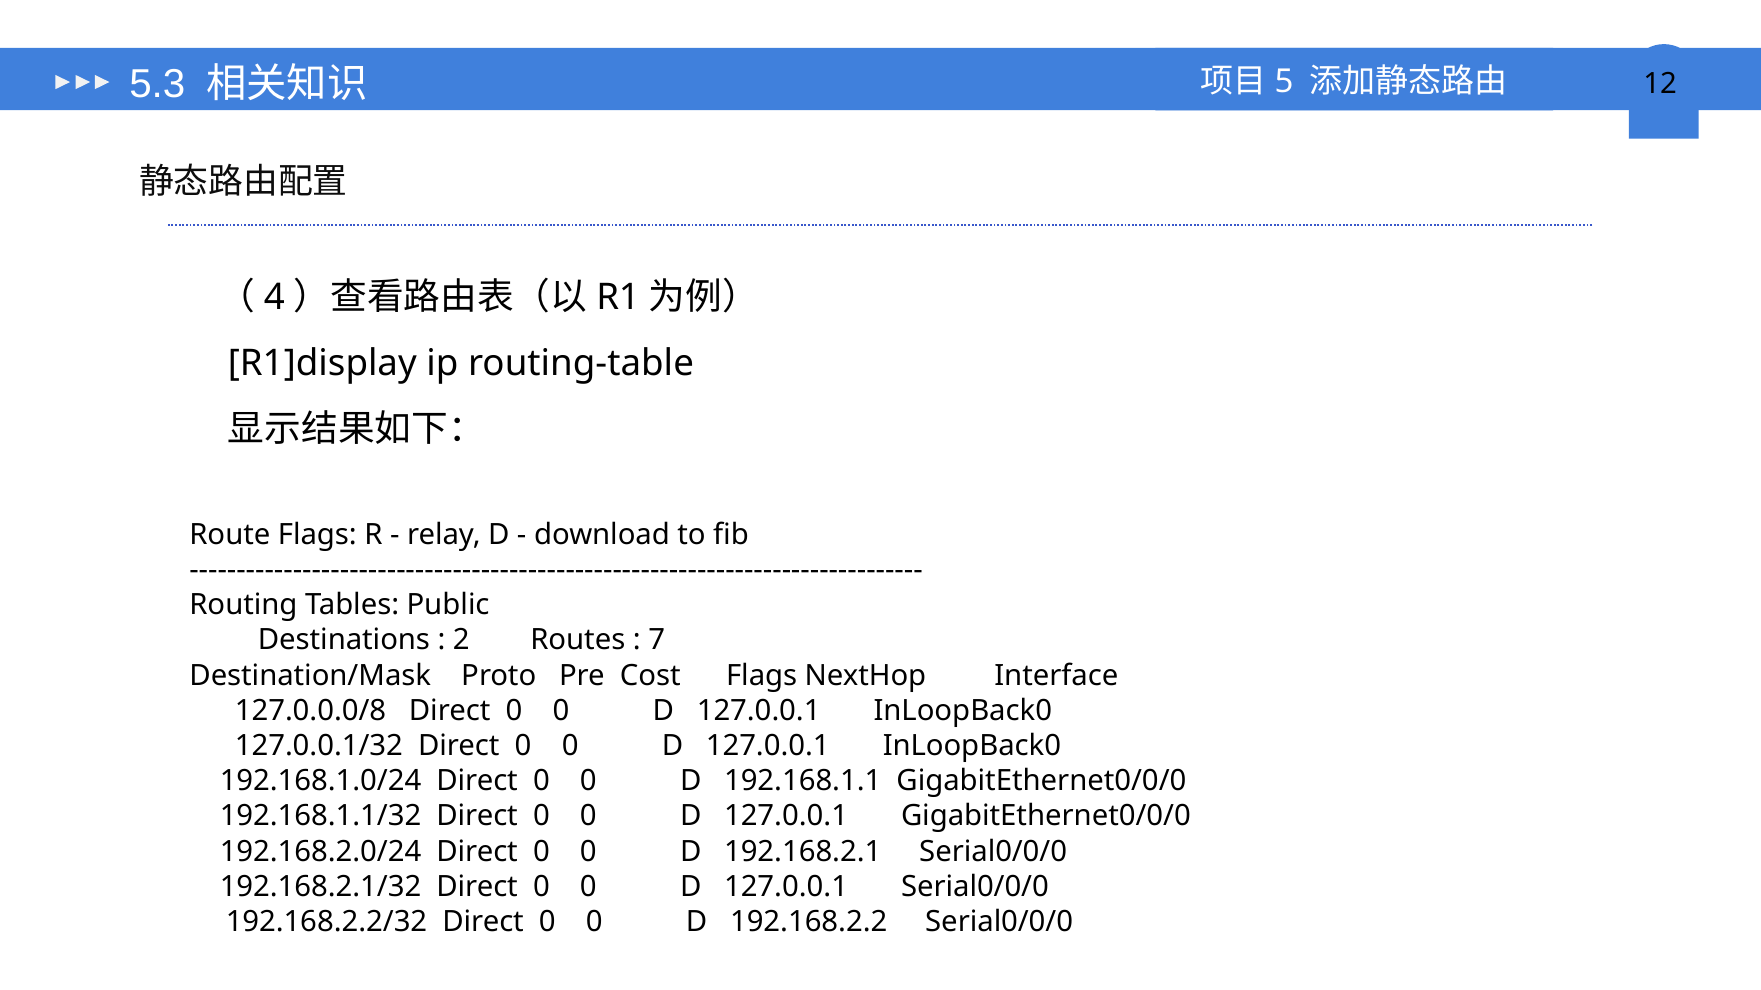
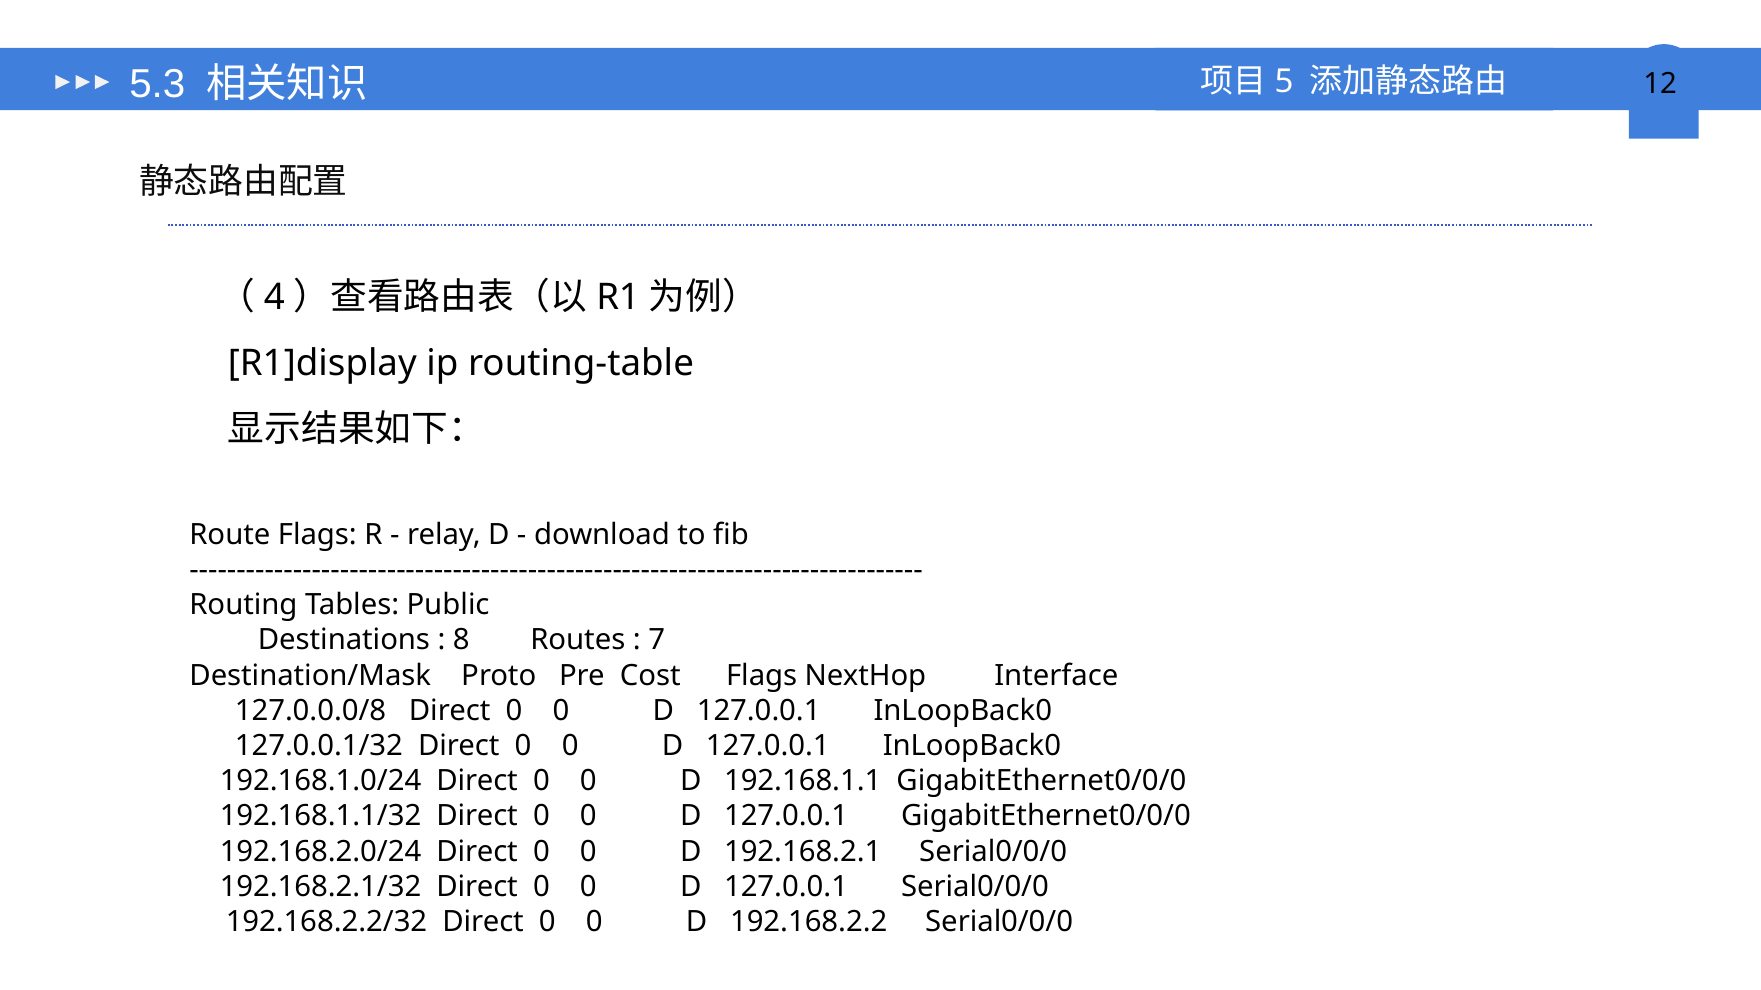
2: 2 -> 8
